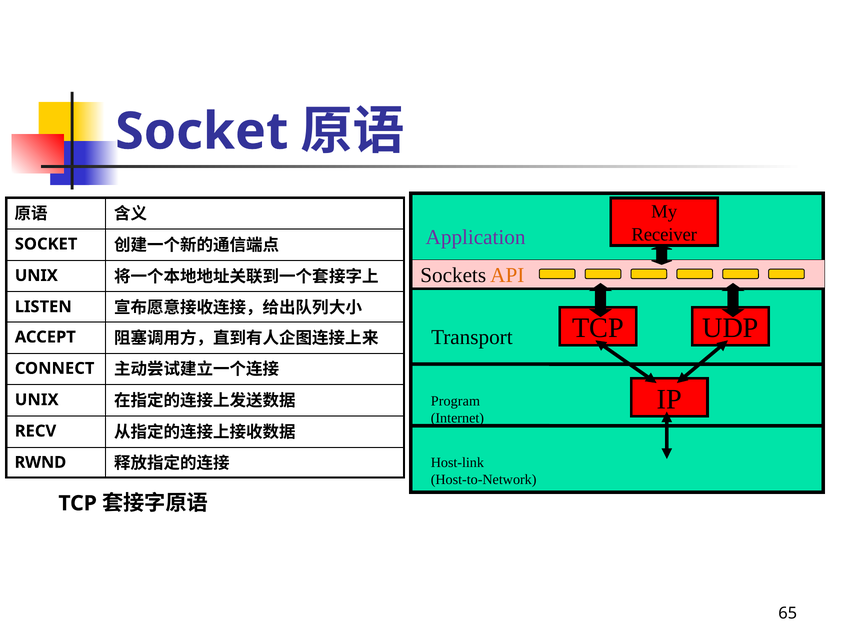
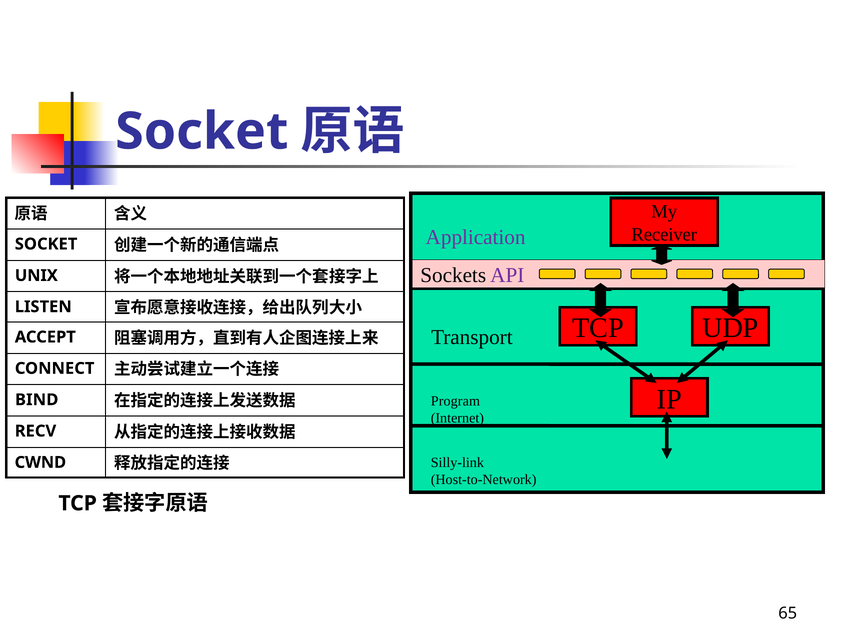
API colour: orange -> purple
UNIX at (37, 400): UNIX -> BIND
Host-link: Host-link -> Silly-link
RWND: RWND -> CWND
